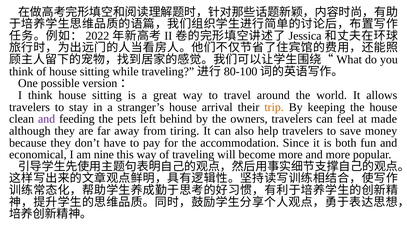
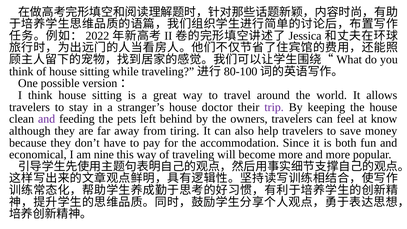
arrival: arrival -> doctor
trip colour: orange -> purple
made: made -> know
